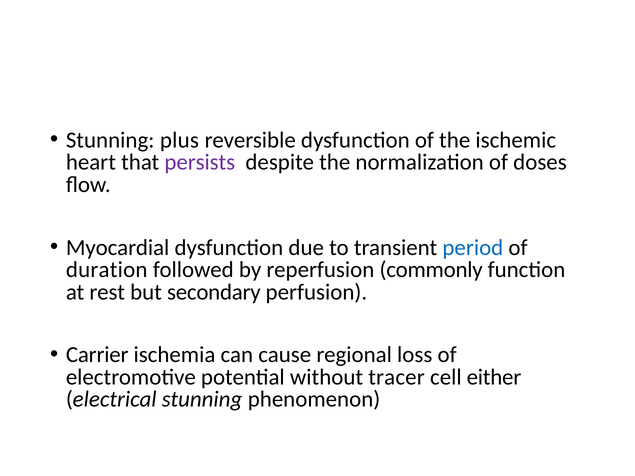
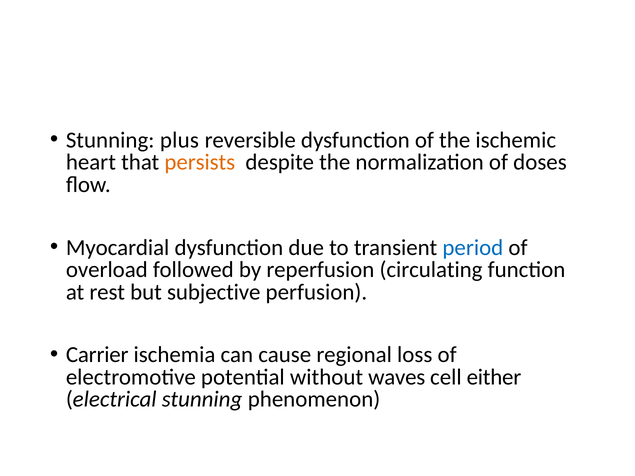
persists colour: purple -> orange
duration: duration -> overload
commonly: commonly -> circulating
secondary: secondary -> subjective
tracer: tracer -> waves
